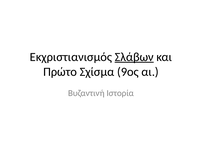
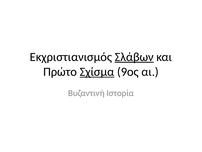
Σχίσμα underline: none -> present
